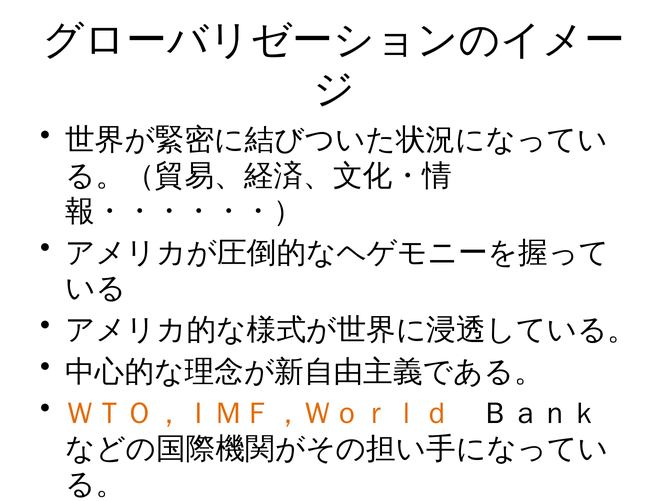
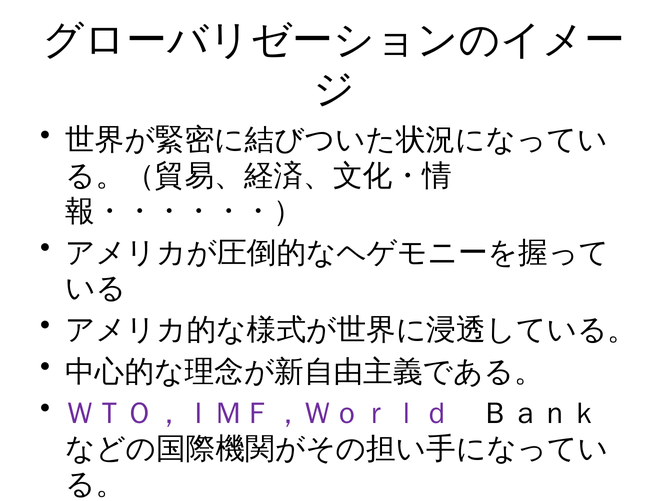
ＷＴＯ，ＩＭＦ，Ｗｏｒｌｄ colour: orange -> purple
